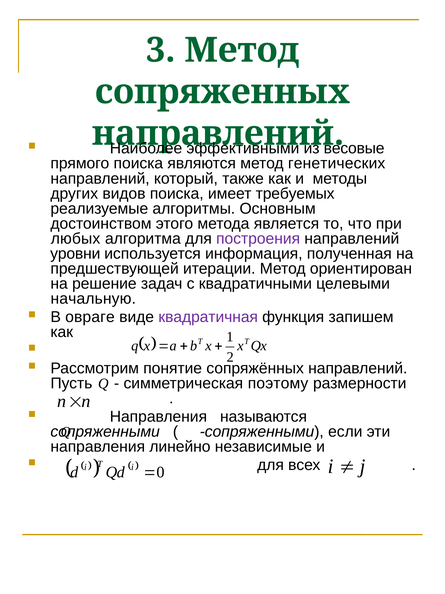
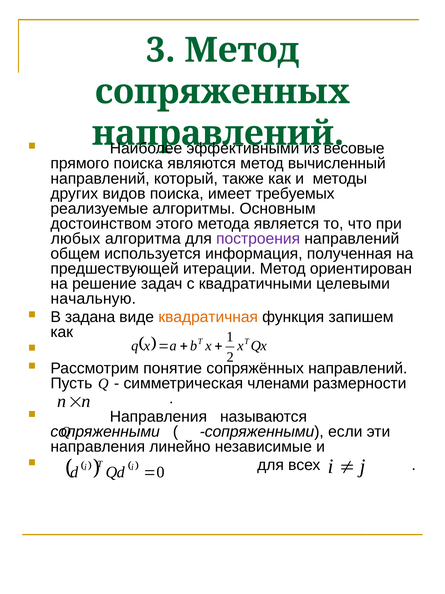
генетических: генетических -> вычисленный
уровни: уровни -> общем
овраге: овраге -> задана
квадратичная colour: purple -> orange
поэтому: поэтому -> членами
